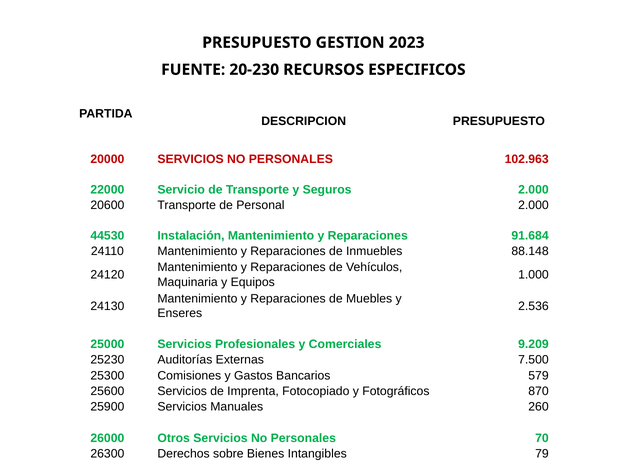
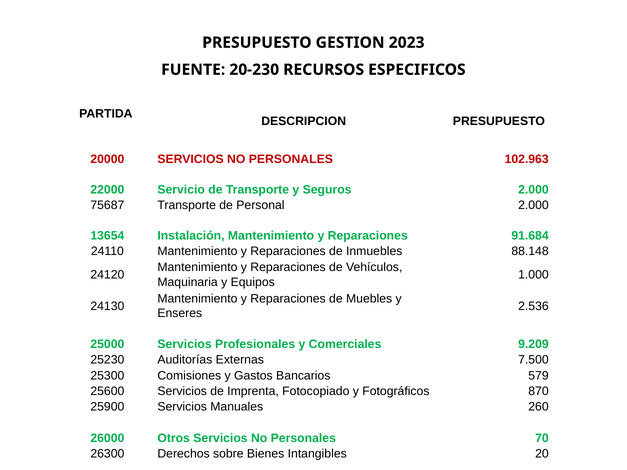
20600: 20600 -> 75687
44530: 44530 -> 13654
79: 79 -> 20
